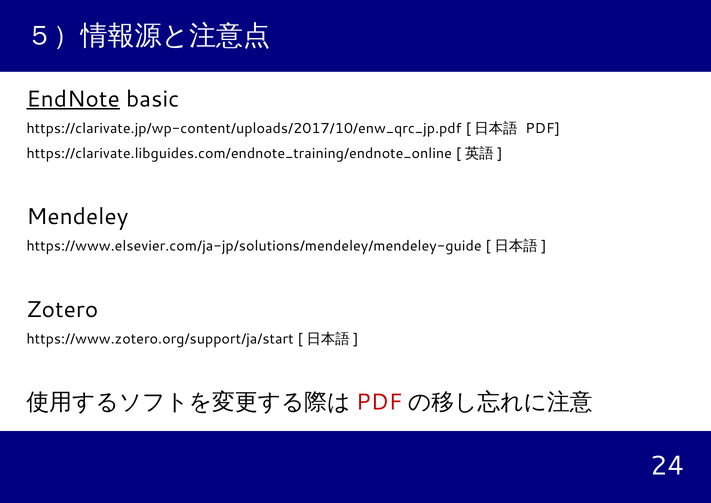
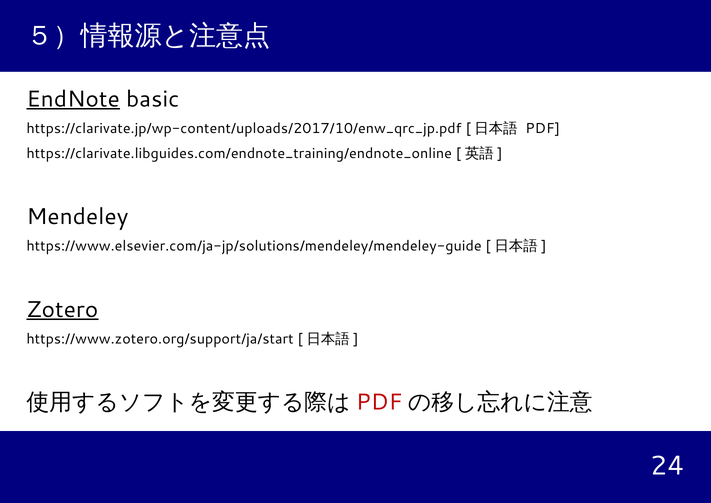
Zotero underline: none -> present
